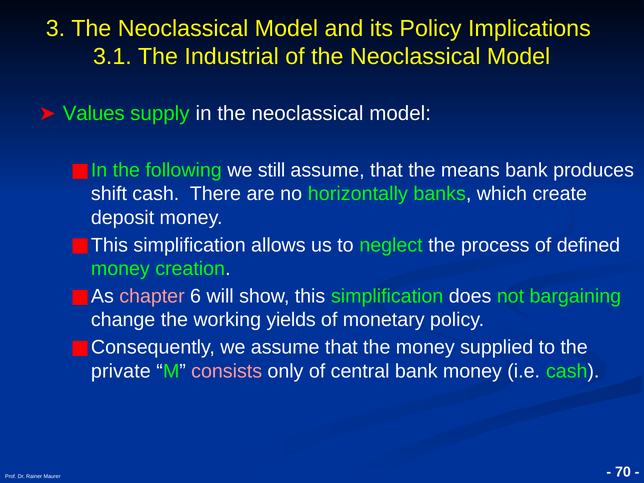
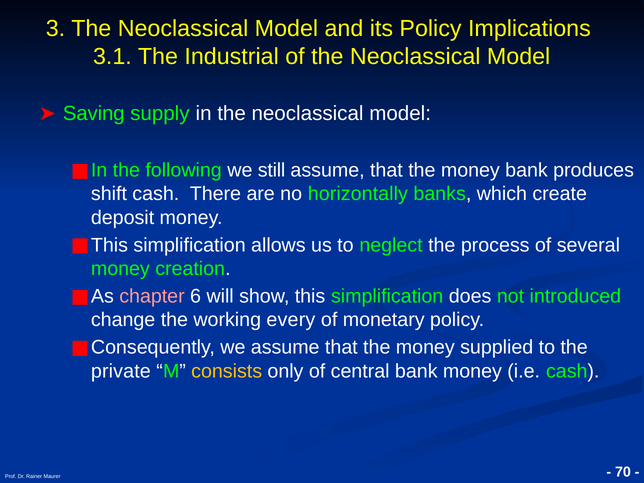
Values: Values -> Saving
means at (470, 170): means -> money
defined: defined -> several
bargaining: bargaining -> introduced
yields: yields -> every
consists colour: pink -> yellow
